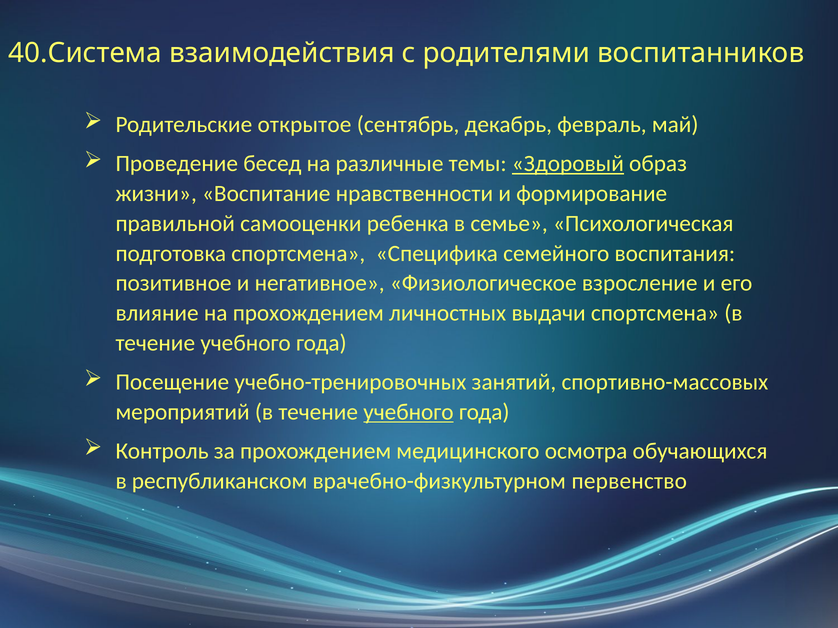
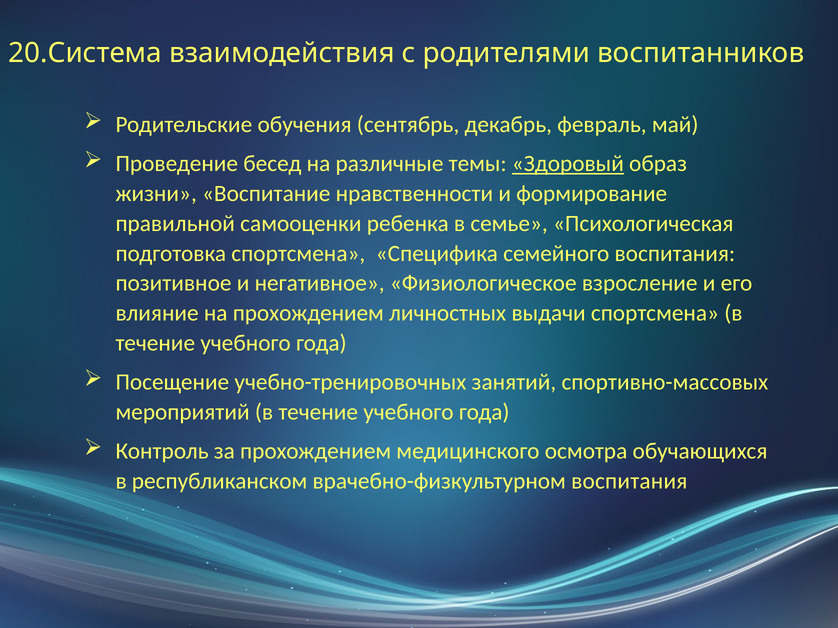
40.Система: 40.Система -> 20.Система
открытое: открытое -> обучения
учебного at (408, 412) underline: present -> none
врачебно-физкультурном первенство: первенство -> воспитания
